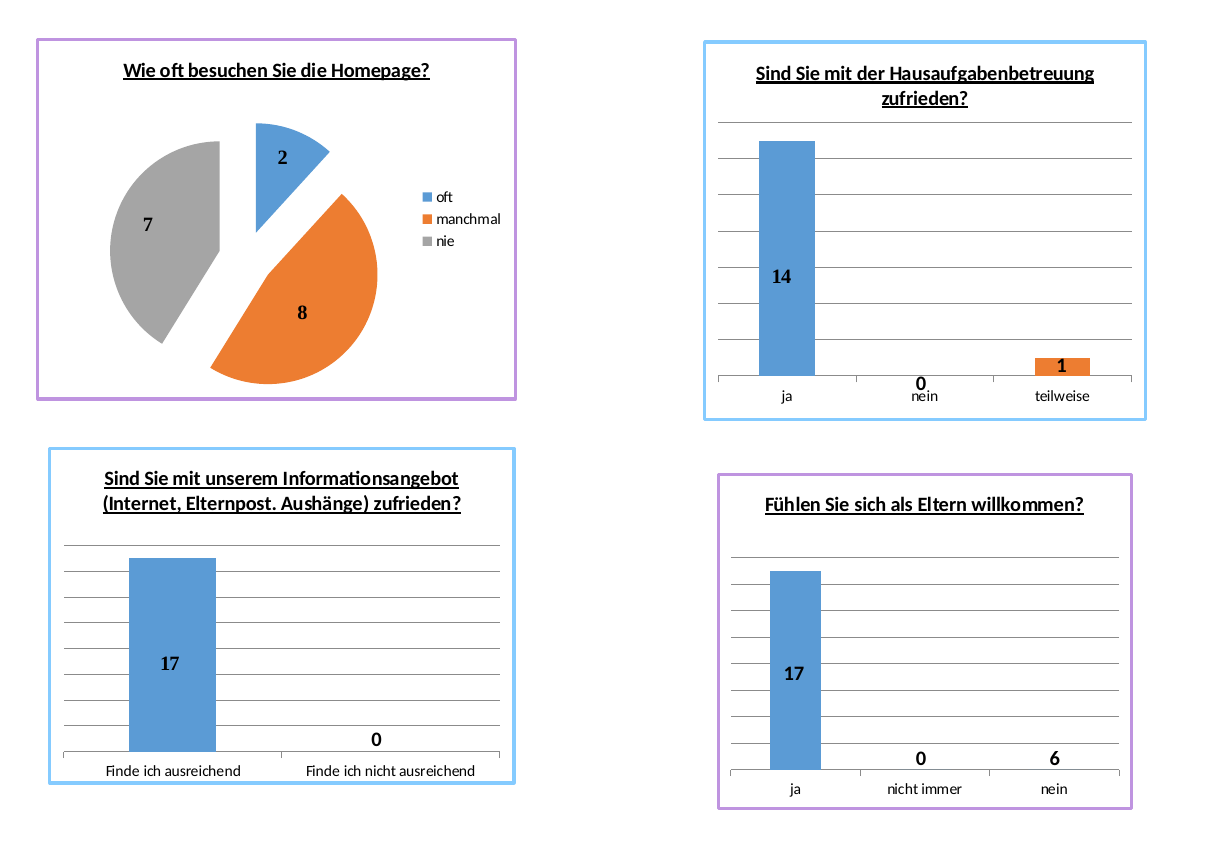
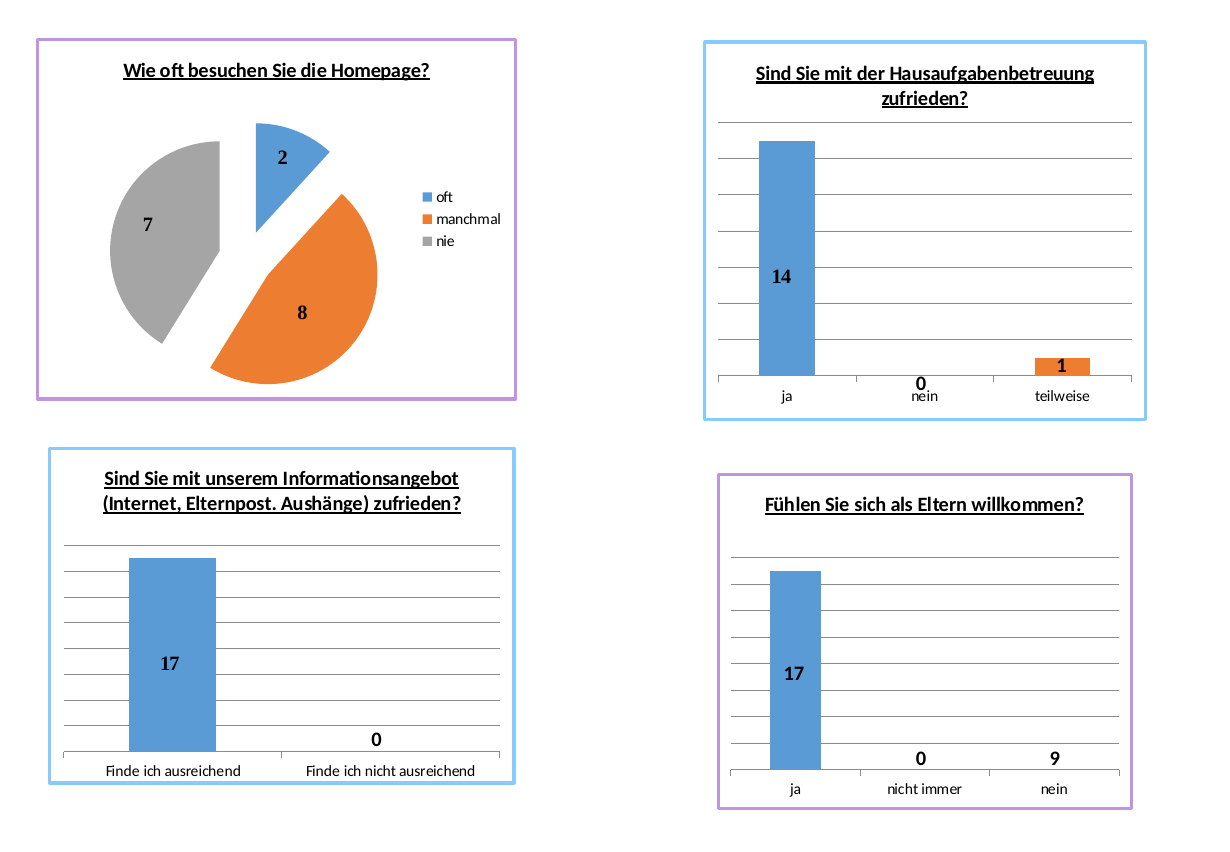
6: 6 -> 9
